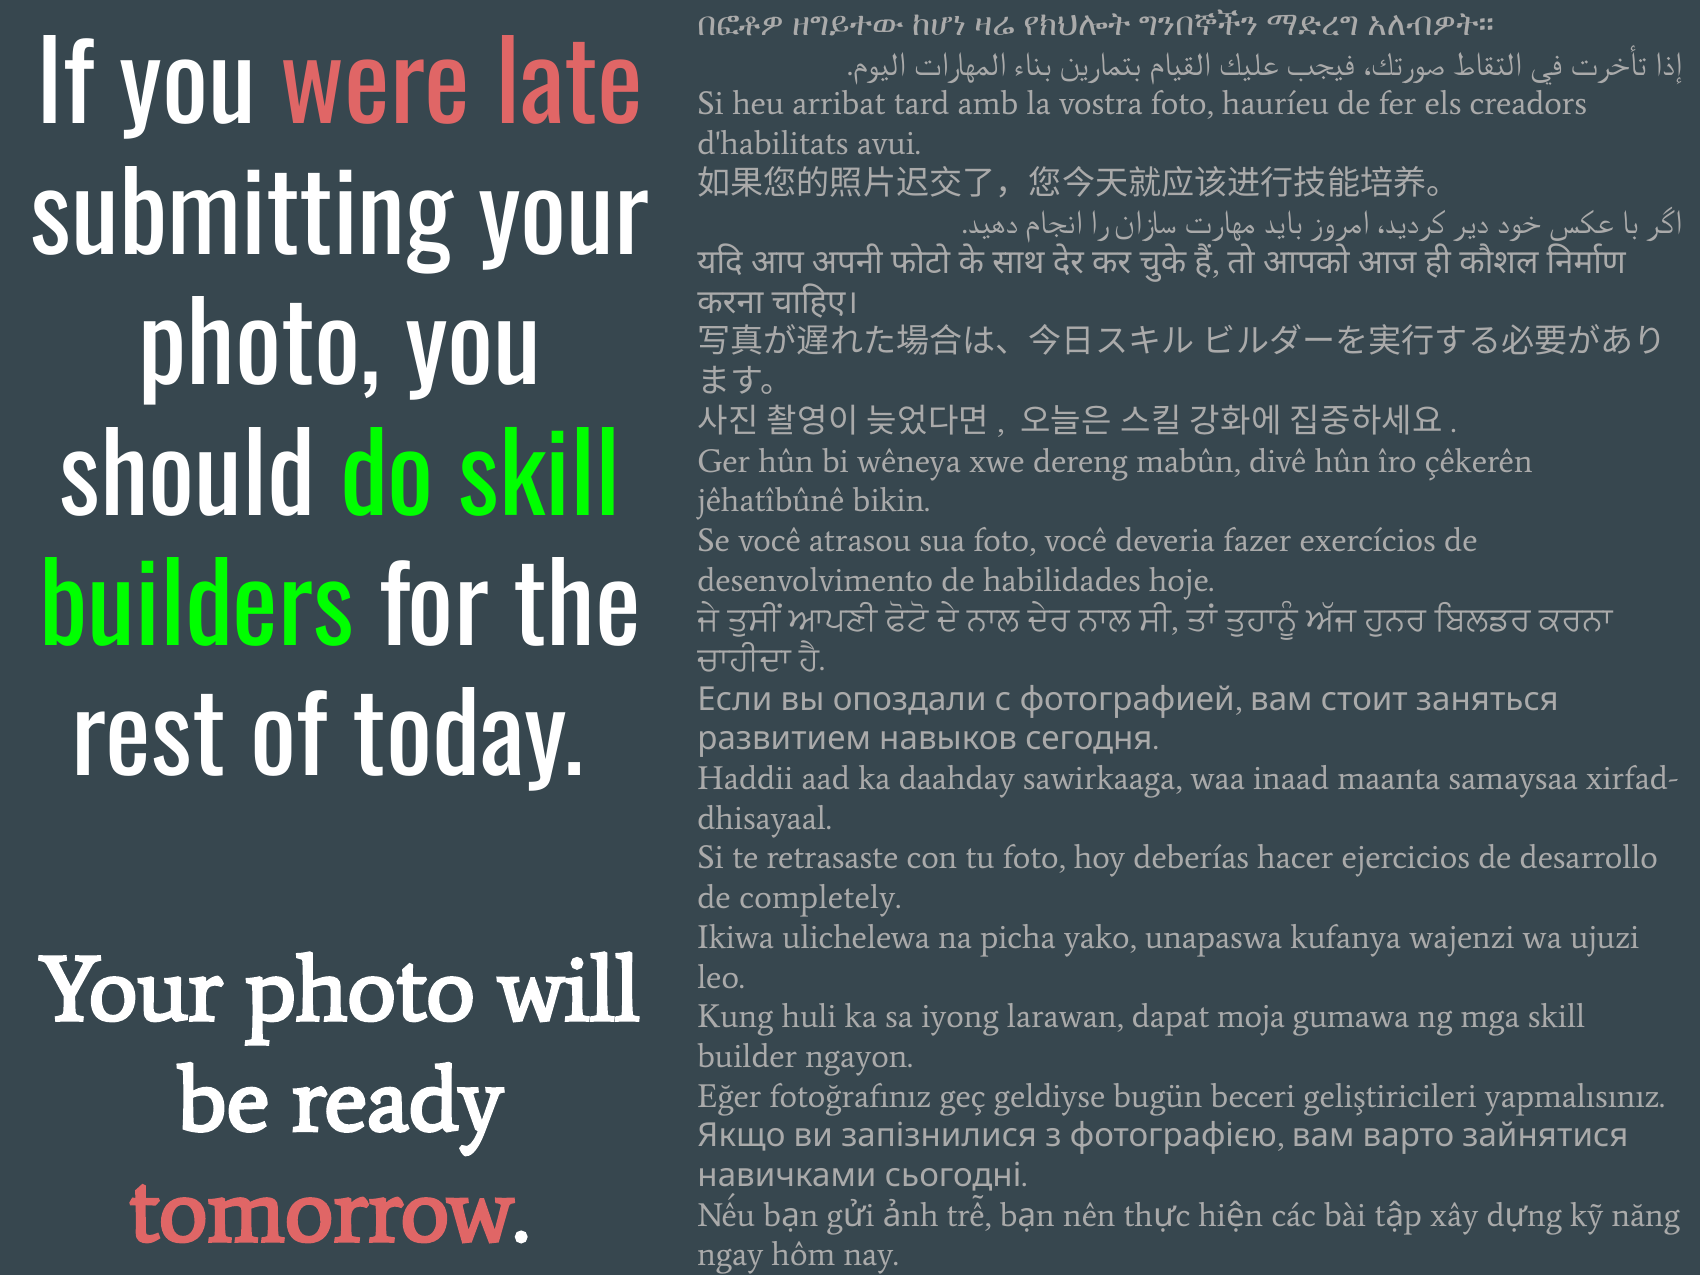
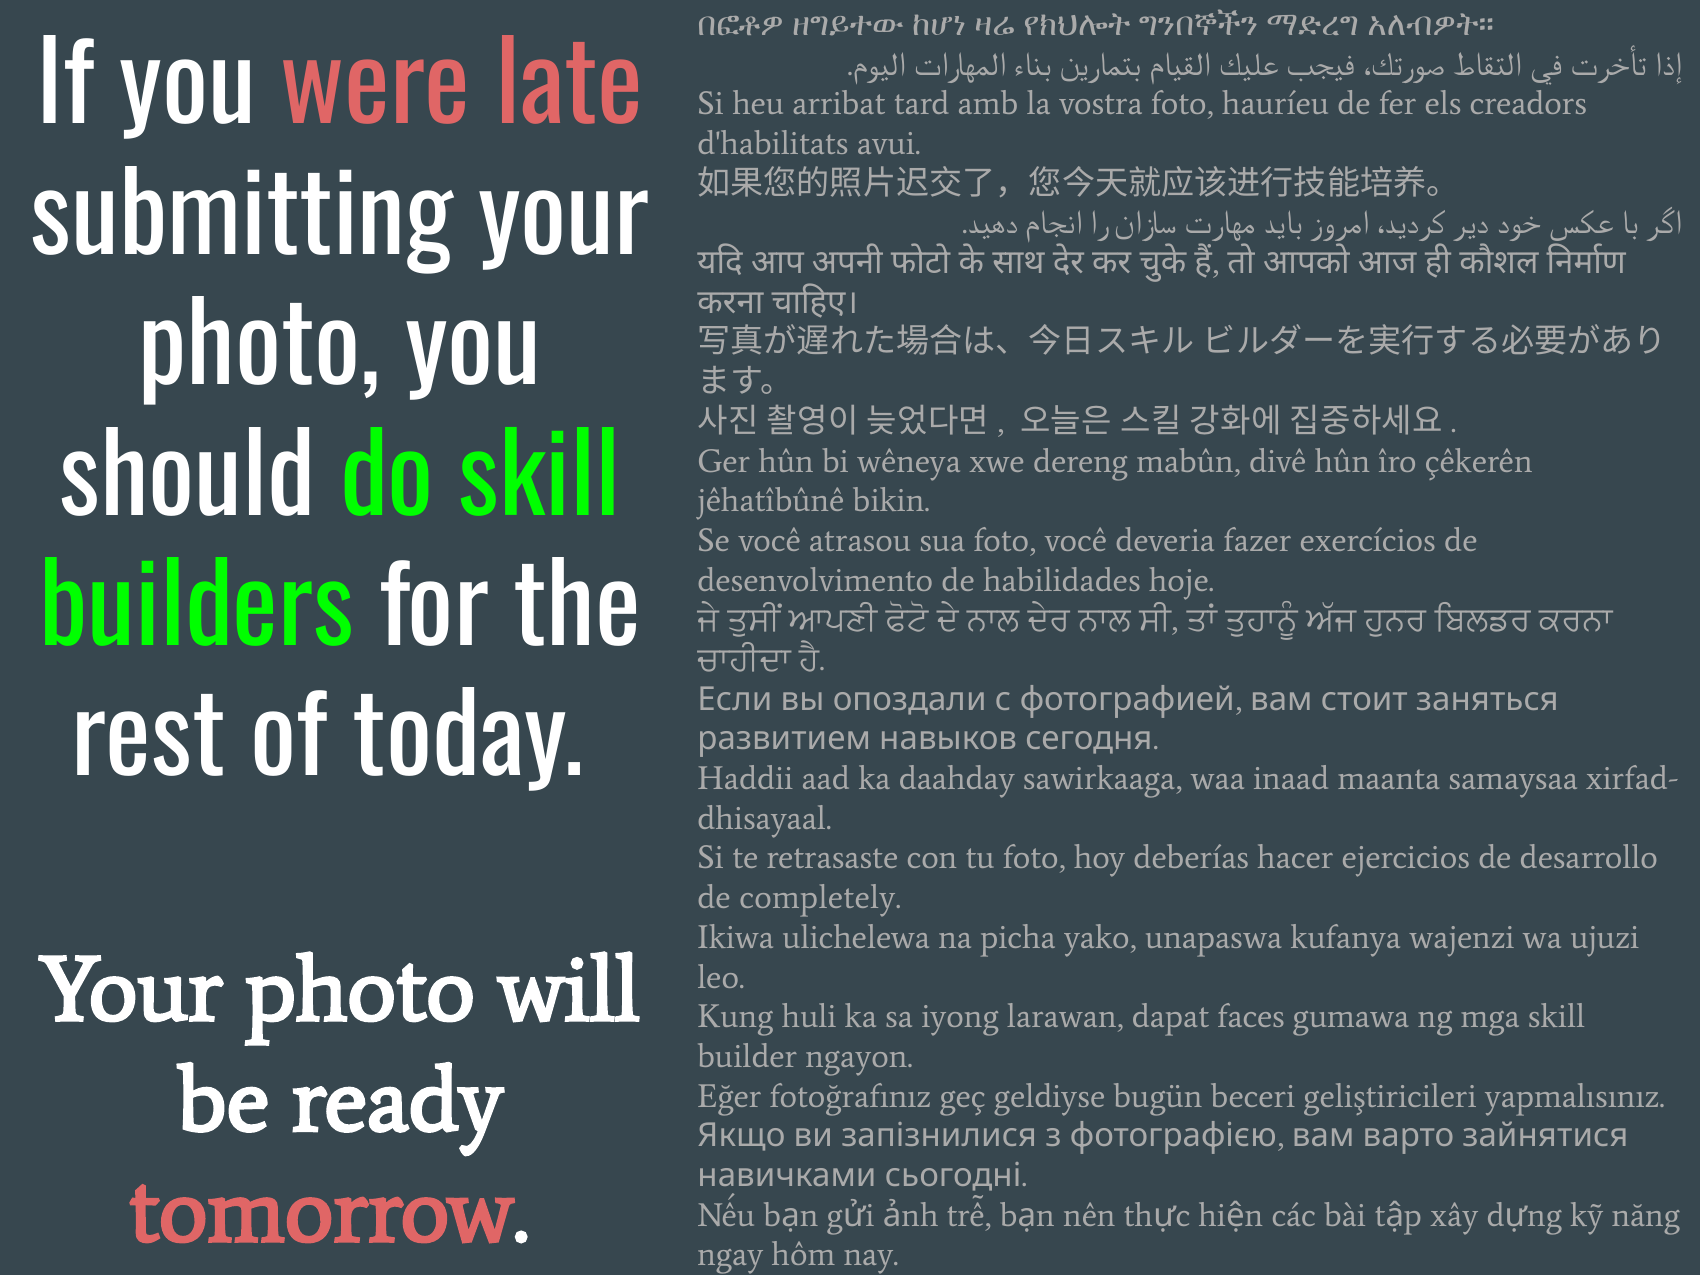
moja: moja -> faces
